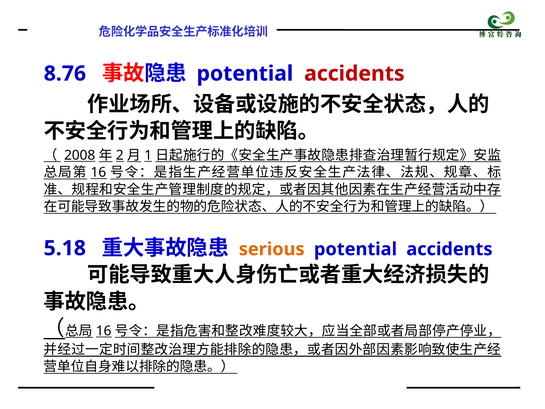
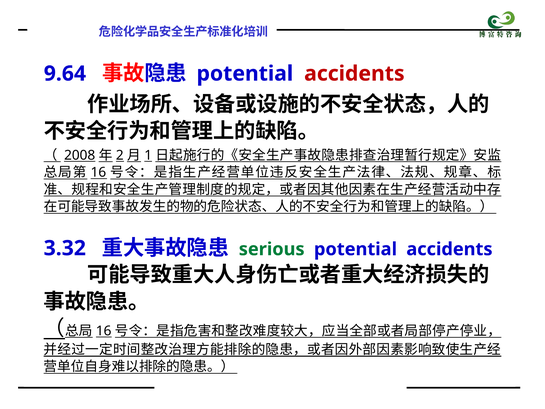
8.76: 8.76 -> 9.64
5.18: 5.18 -> 3.32
serious colour: orange -> green
